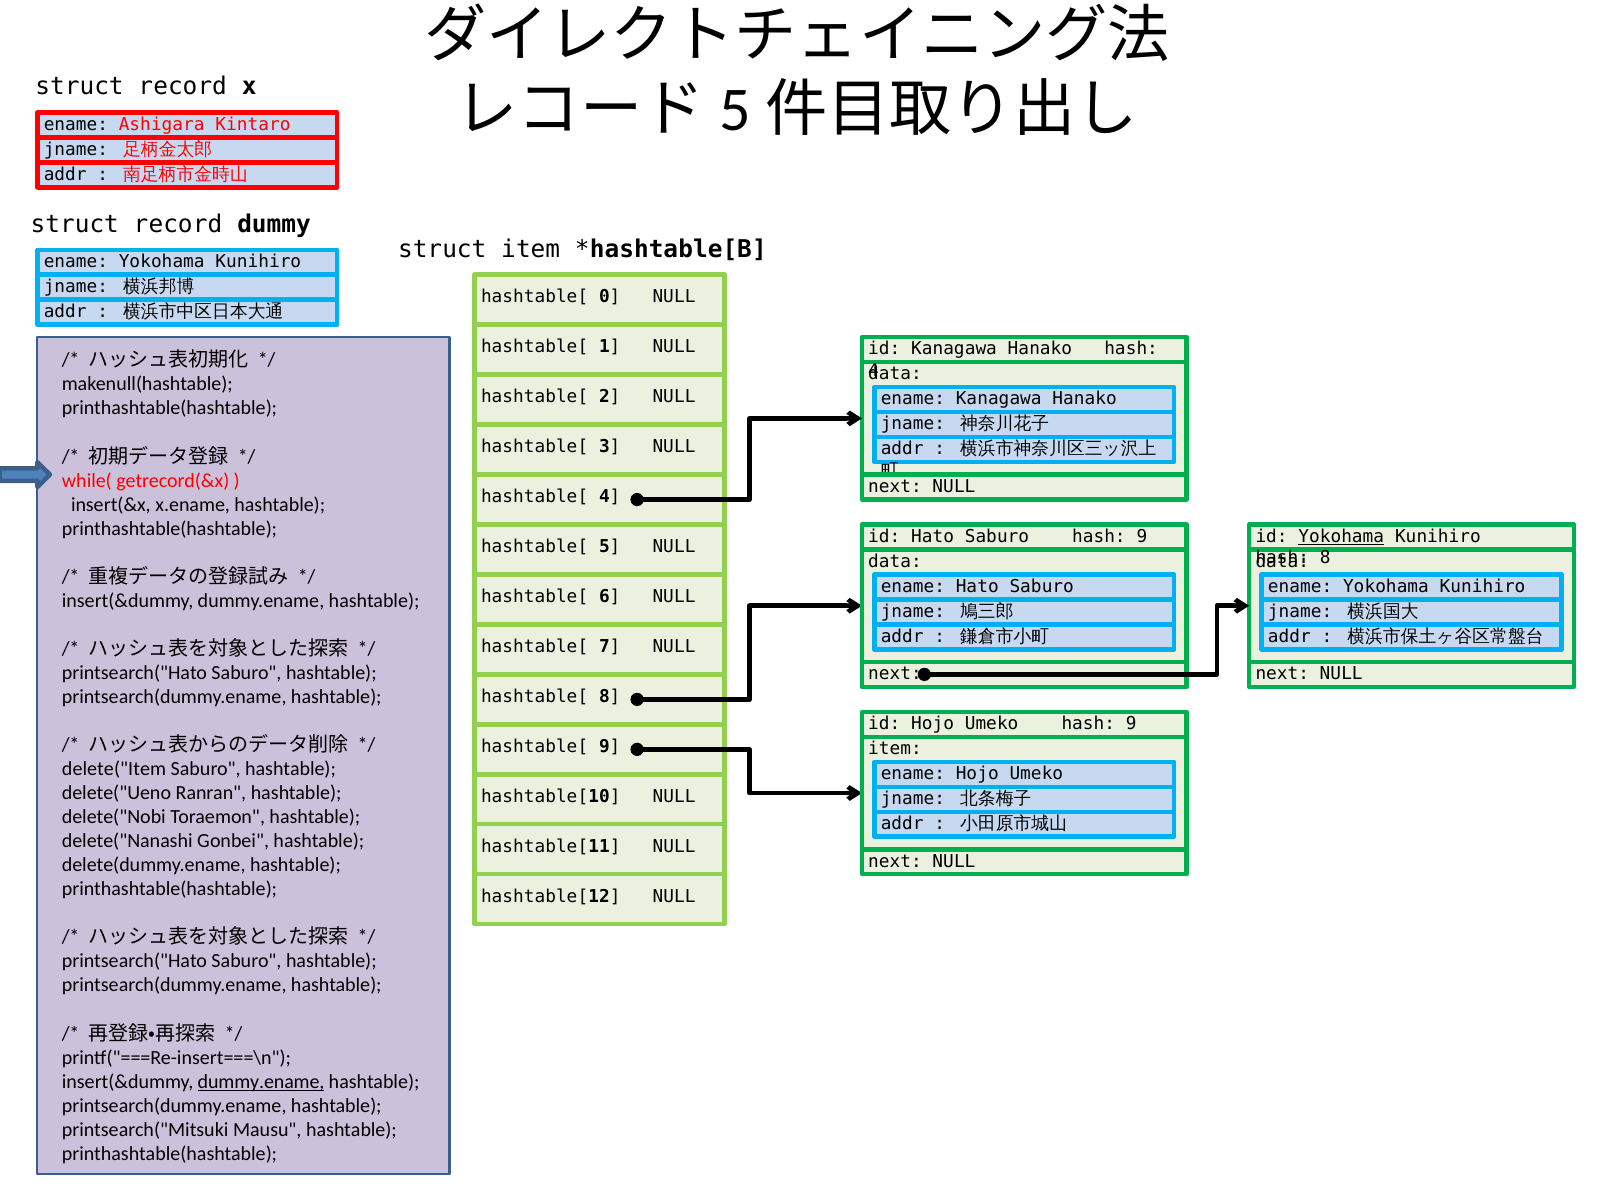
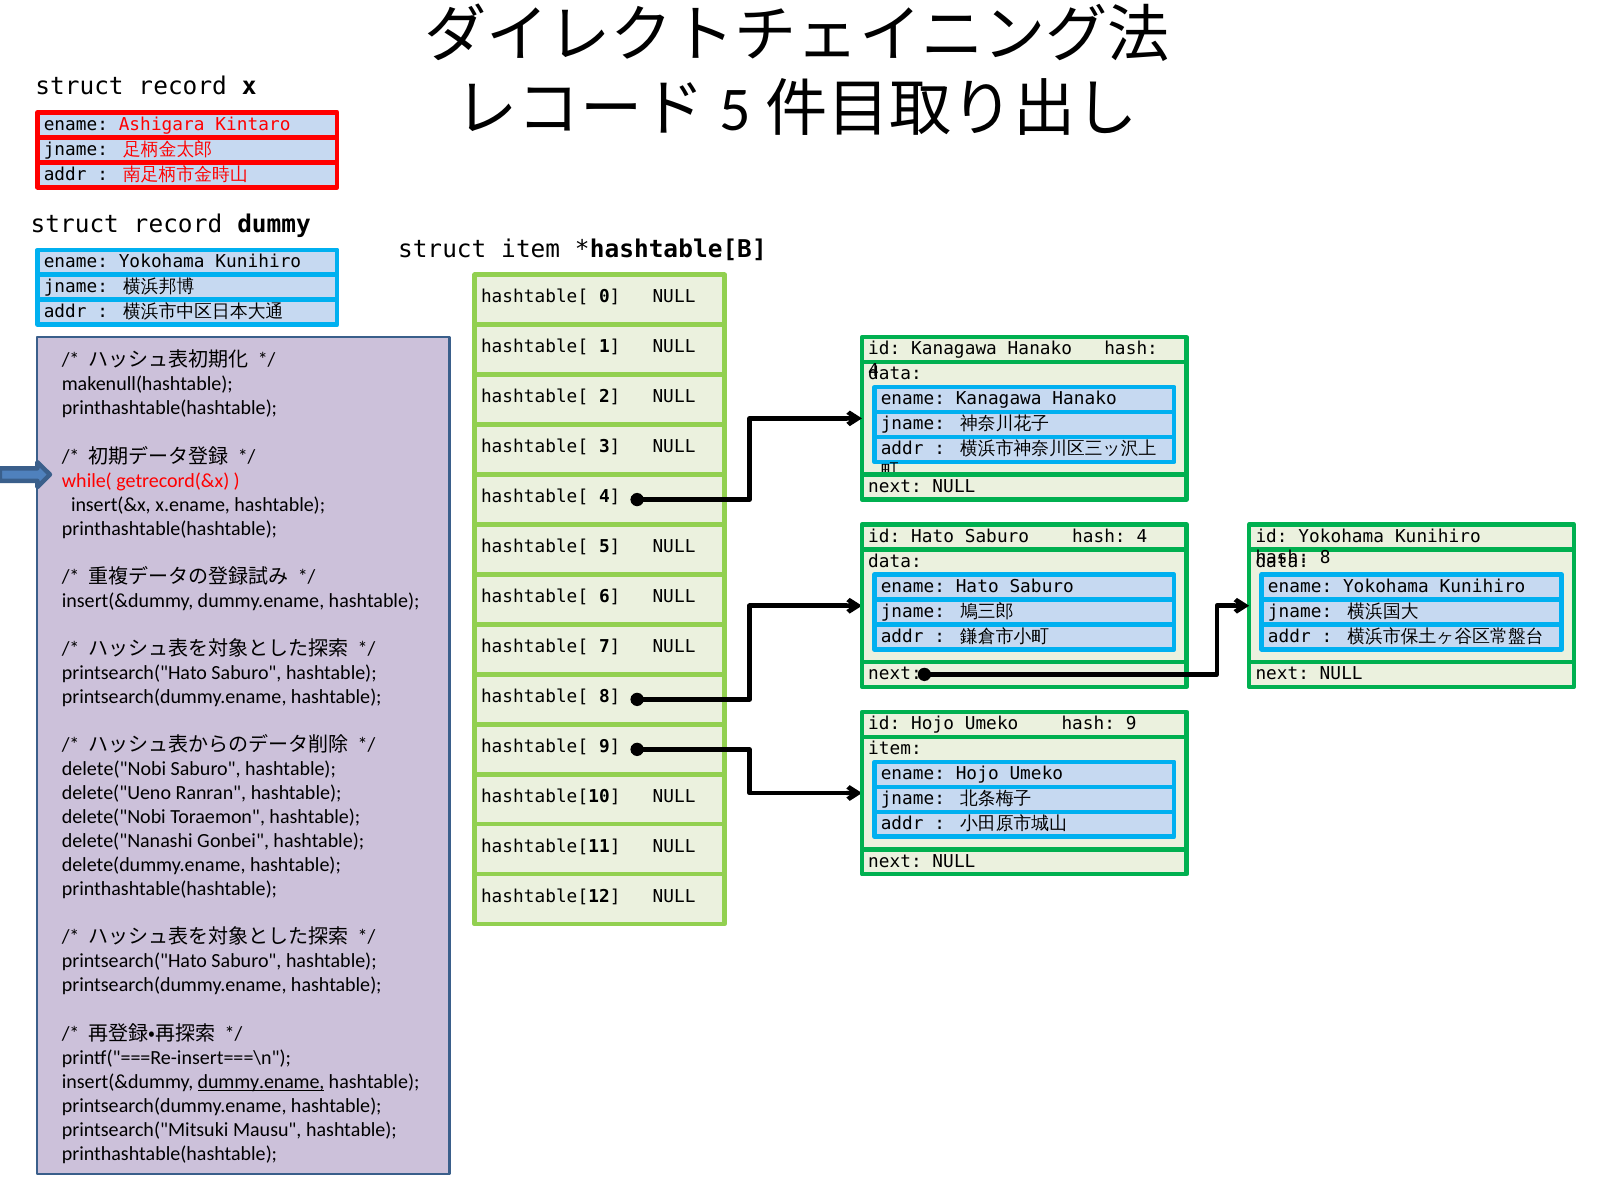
Saburo hash 9: 9 -> 4
Yokohama at (1341, 537) underline: present -> none
delete("Item at (114, 769): delete("Item -> delete("Nobi
